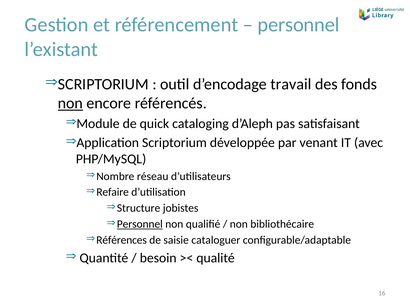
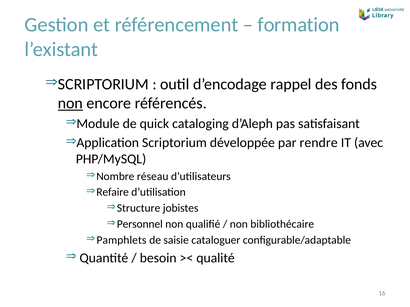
personnel at (299, 25): personnel -> formation
travail: travail -> rappel
venant: venant -> rendre
Personnel at (140, 224) underline: present -> none
Références: Références -> Pamphlets
